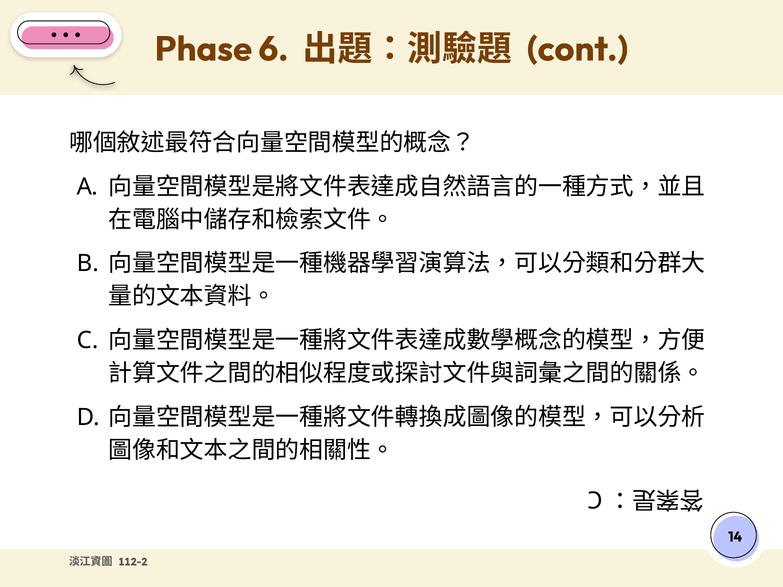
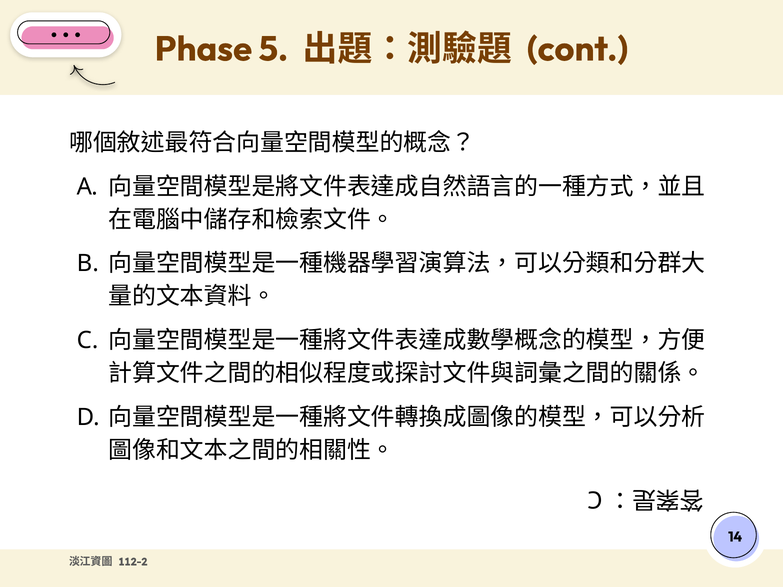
6: 6 -> 5
